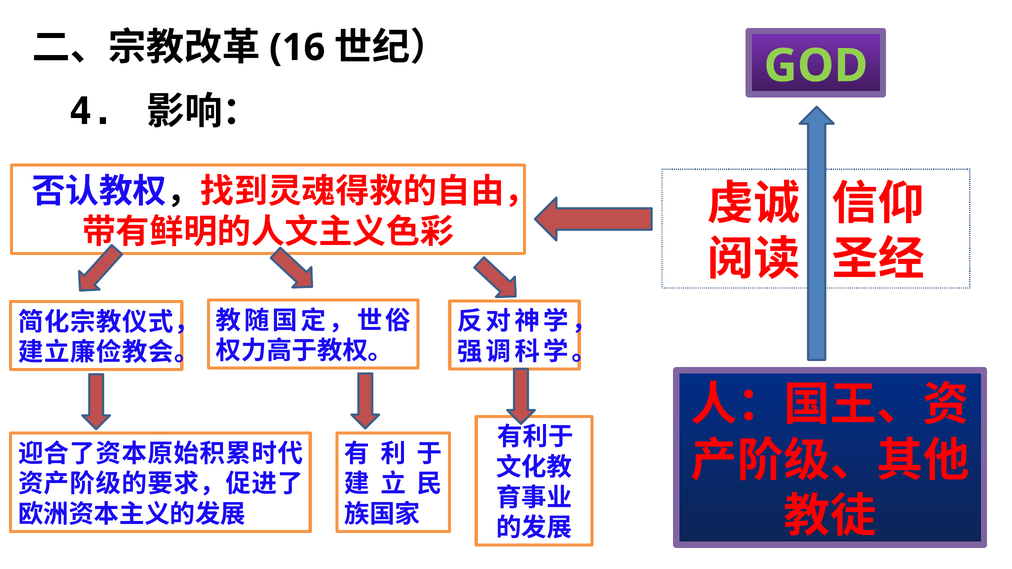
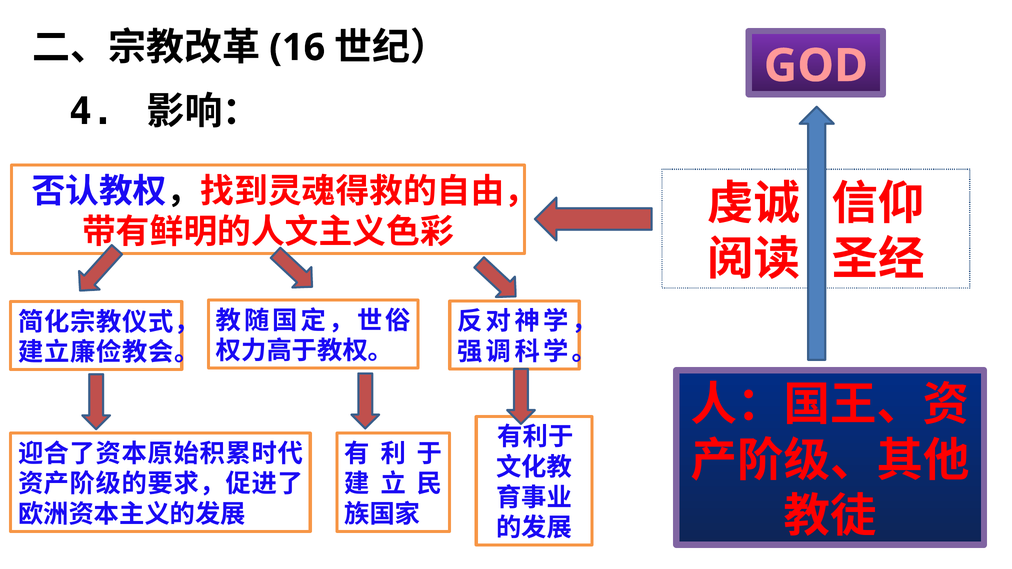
GOD colour: light green -> pink
